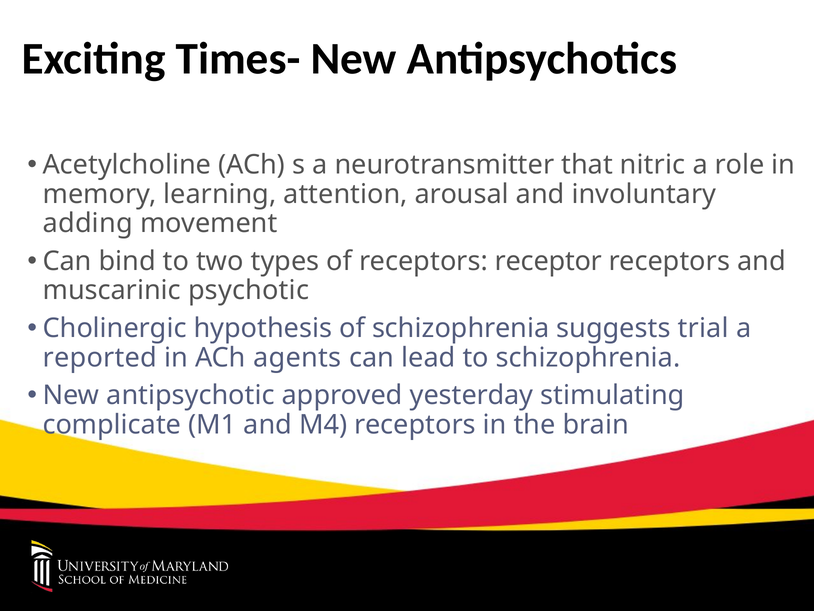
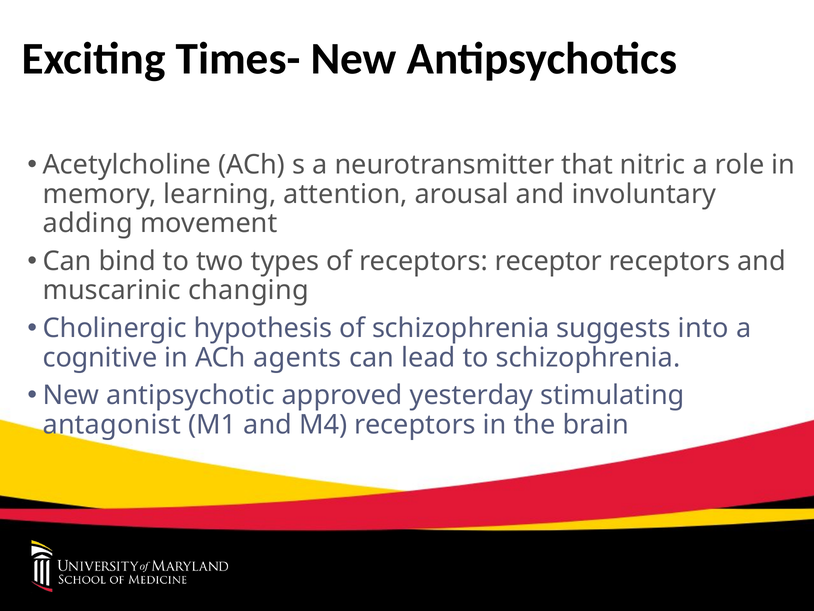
psychotic: psychotic -> changing
trial: trial -> into
reported: reported -> cognitive
complicate: complicate -> antagonist
